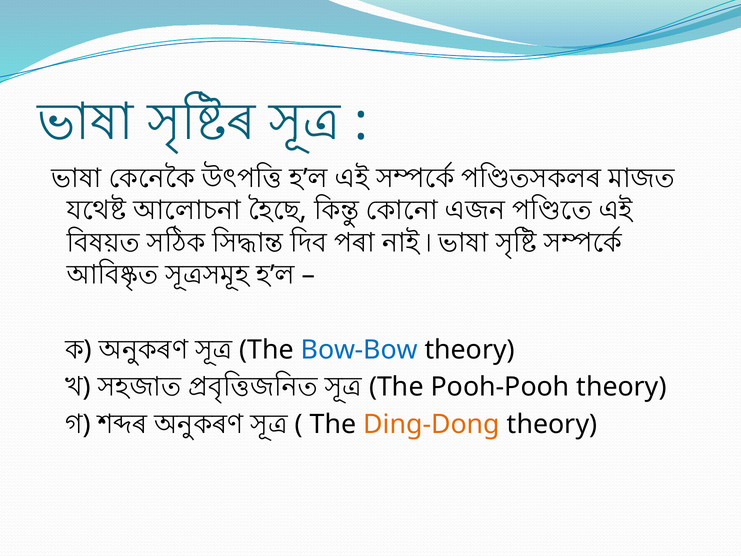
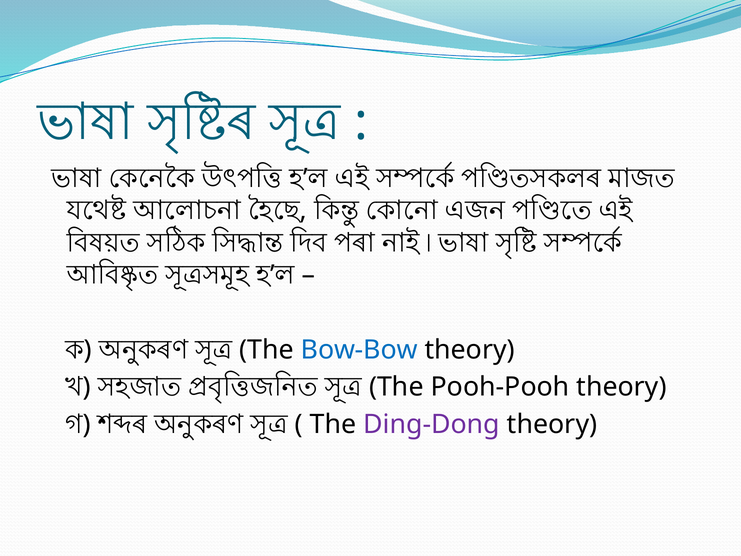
Ding-Dong colour: orange -> purple
